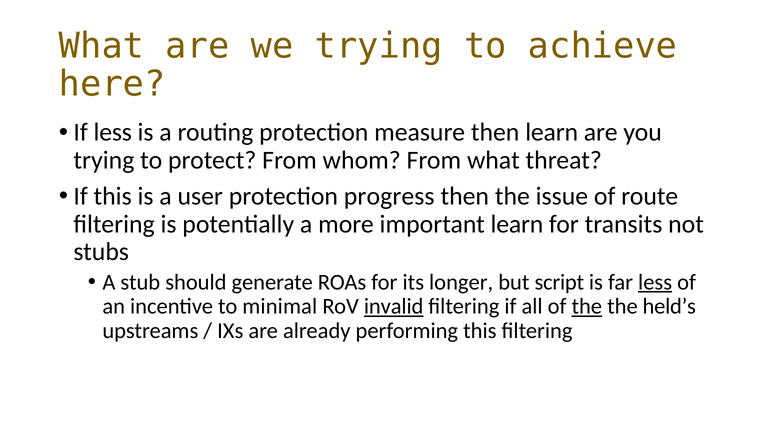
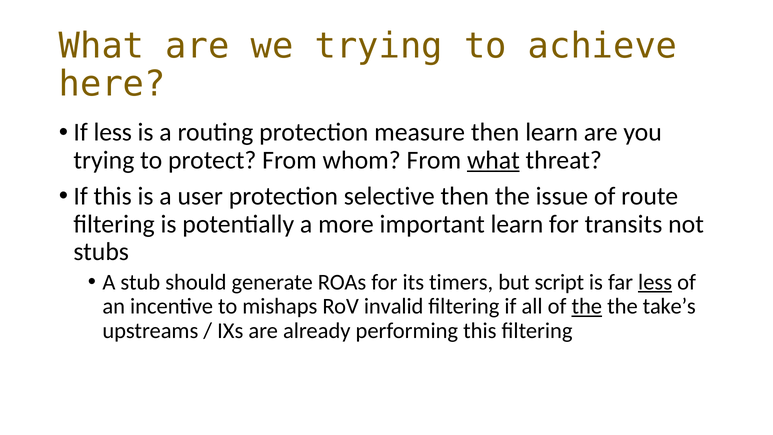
what at (493, 160) underline: none -> present
progress: progress -> selective
longer: longer -> timers
minimal: minimal -> mishaps
invalid underline: present -> none
held’s: held’s -> take’s
